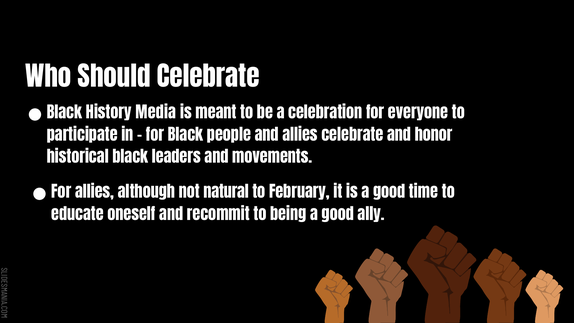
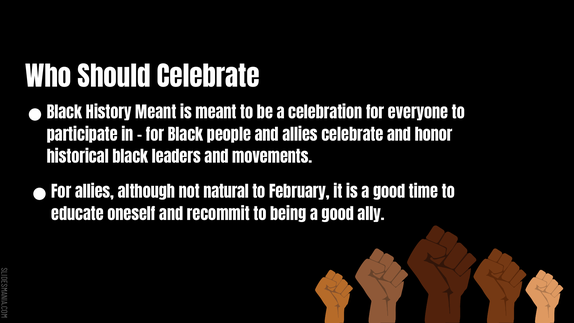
History Media: Media -> Meant
